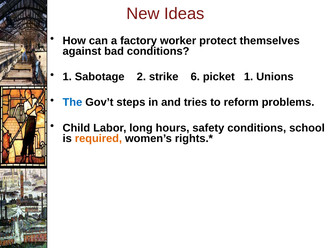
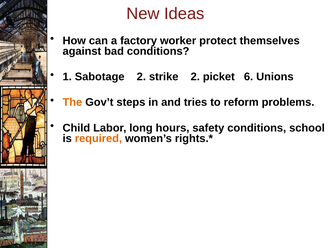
strike 6: 6 -> 2
picket 1: 1 -> 6
The colour: blue -> orange
